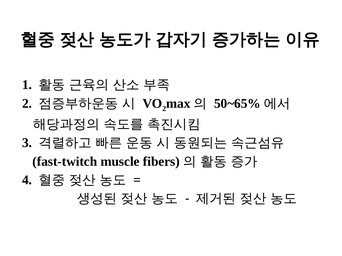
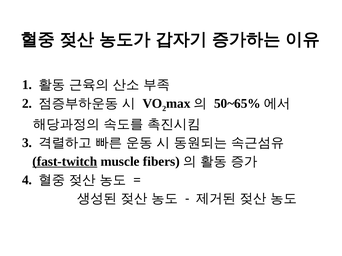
fast-twitch underline: none -> present
